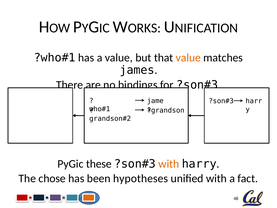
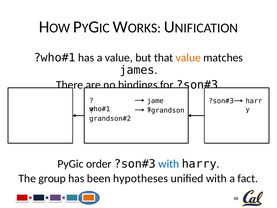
these: these -> order
with at (169, 164) colour: orange -> blue
chose: chose -> group
